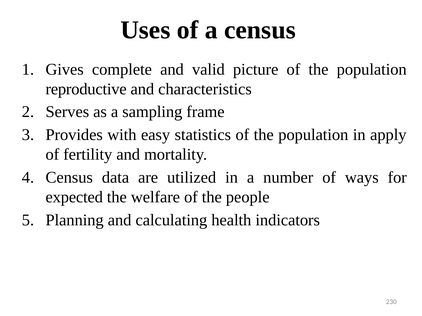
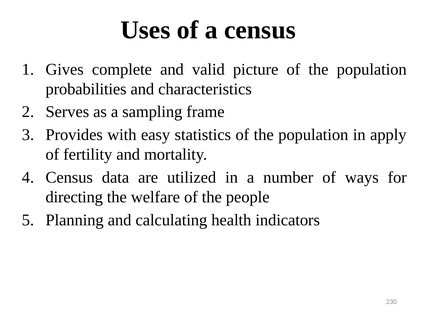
reproductive: reproductive -> probabilities
expected: expected -> directing
